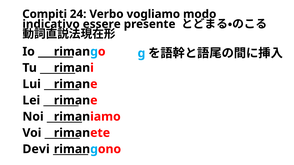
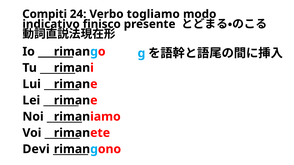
vogliamo: vogliamo -> togliamo
essere: essere -> finisco
